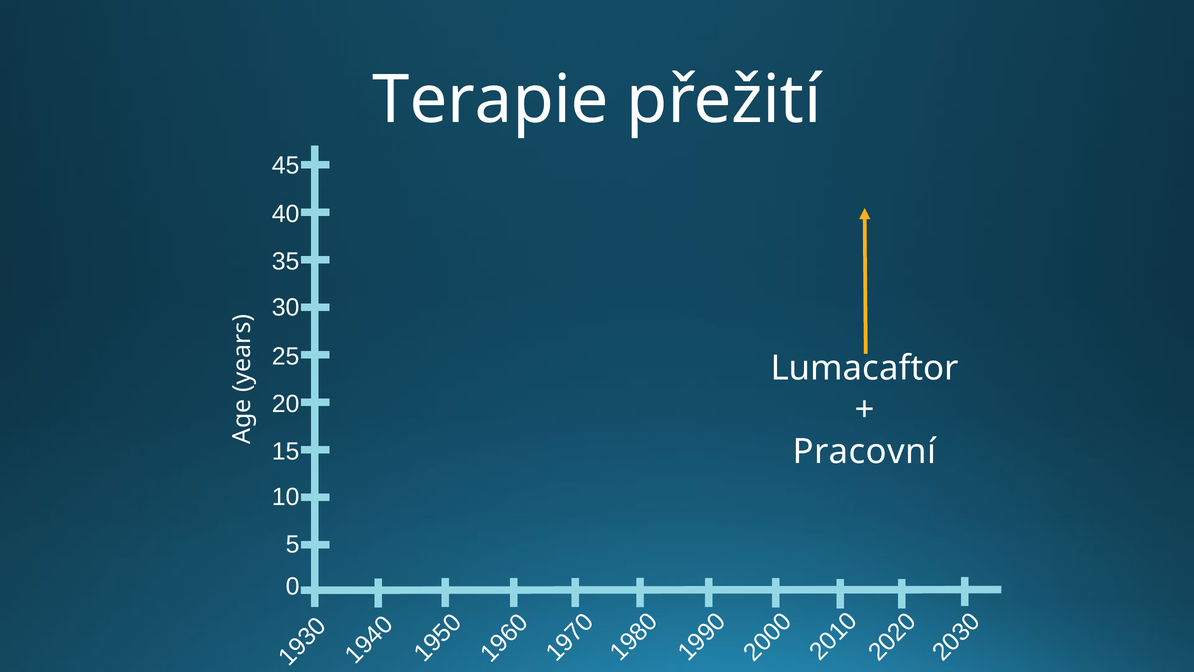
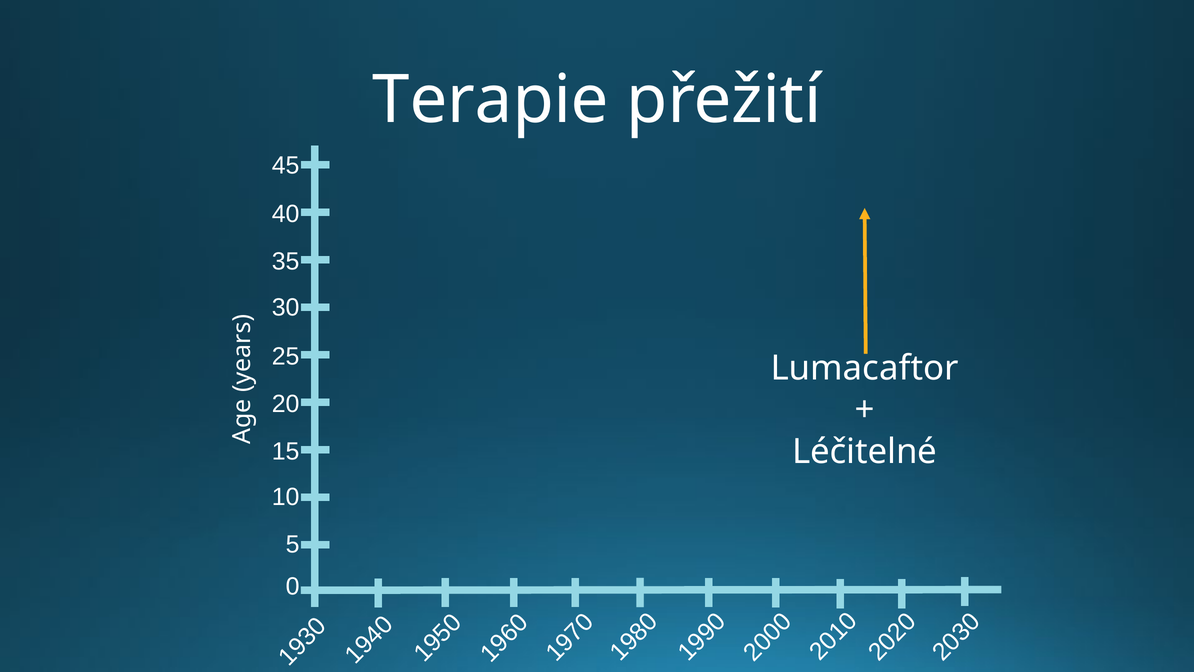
Pracovní: Pracovní -> Léčitelné
